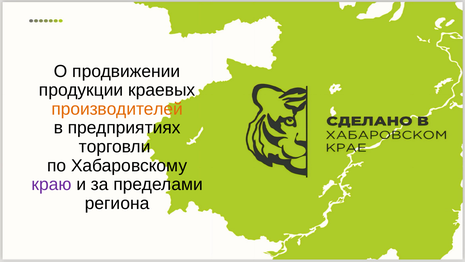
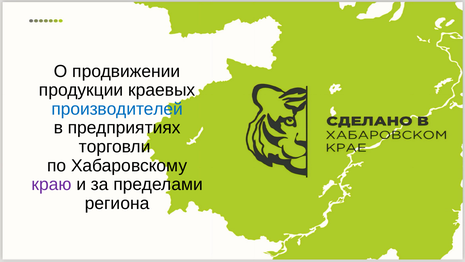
производителей colour: orange -> blue
